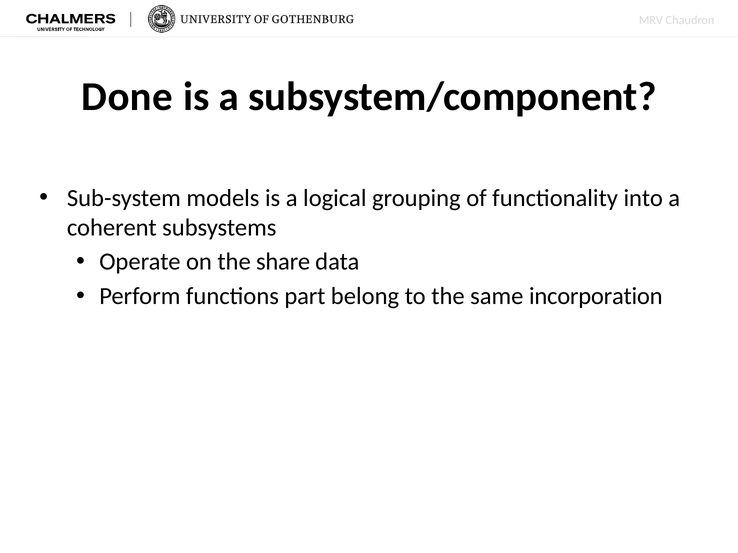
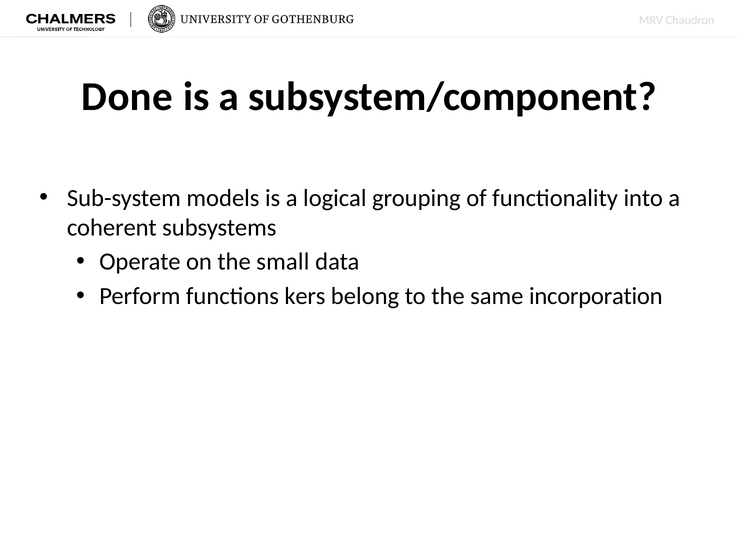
share: share -> small
part: part -> kers
